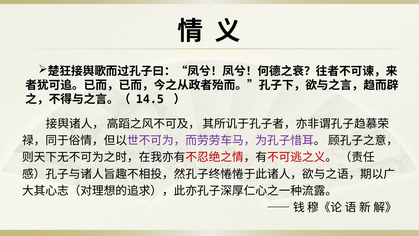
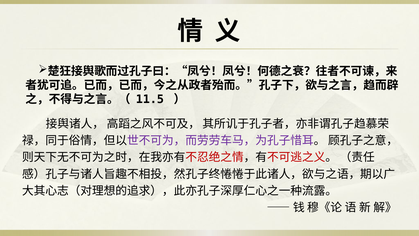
14.5: 14.5 -> 11.5
